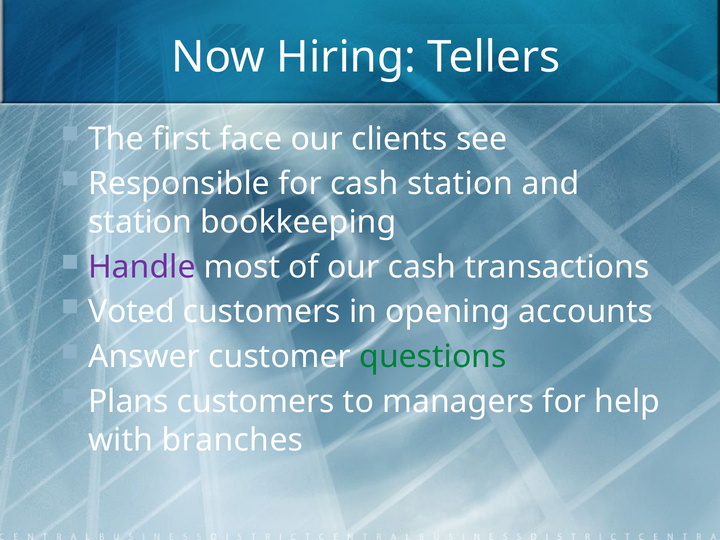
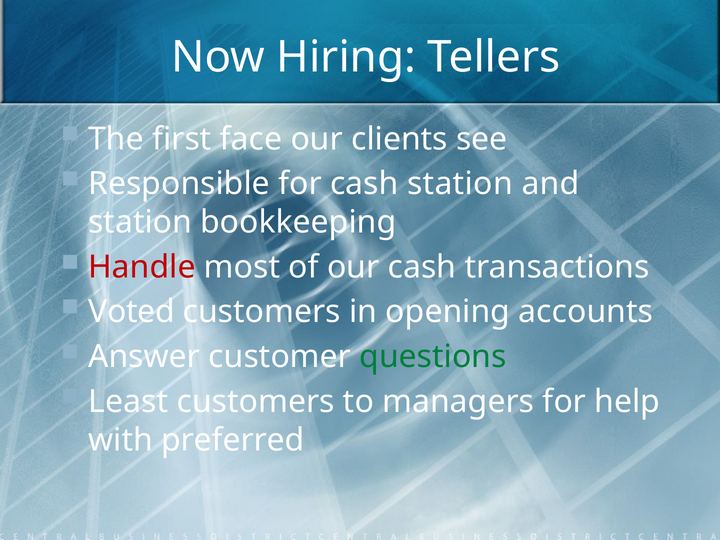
Handle colour: purple -> red
Plans: Plans -> Least
branches: branches -> preferred
